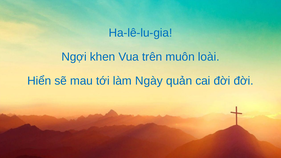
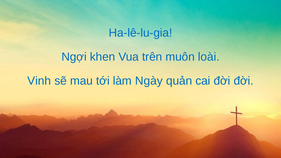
Hiển: Hiển -> Vinh
